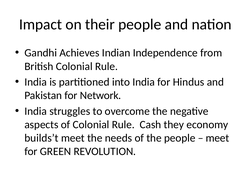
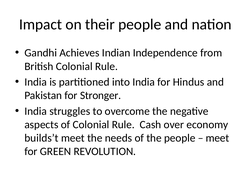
Network: Network -> Stronger
they: they -> over
